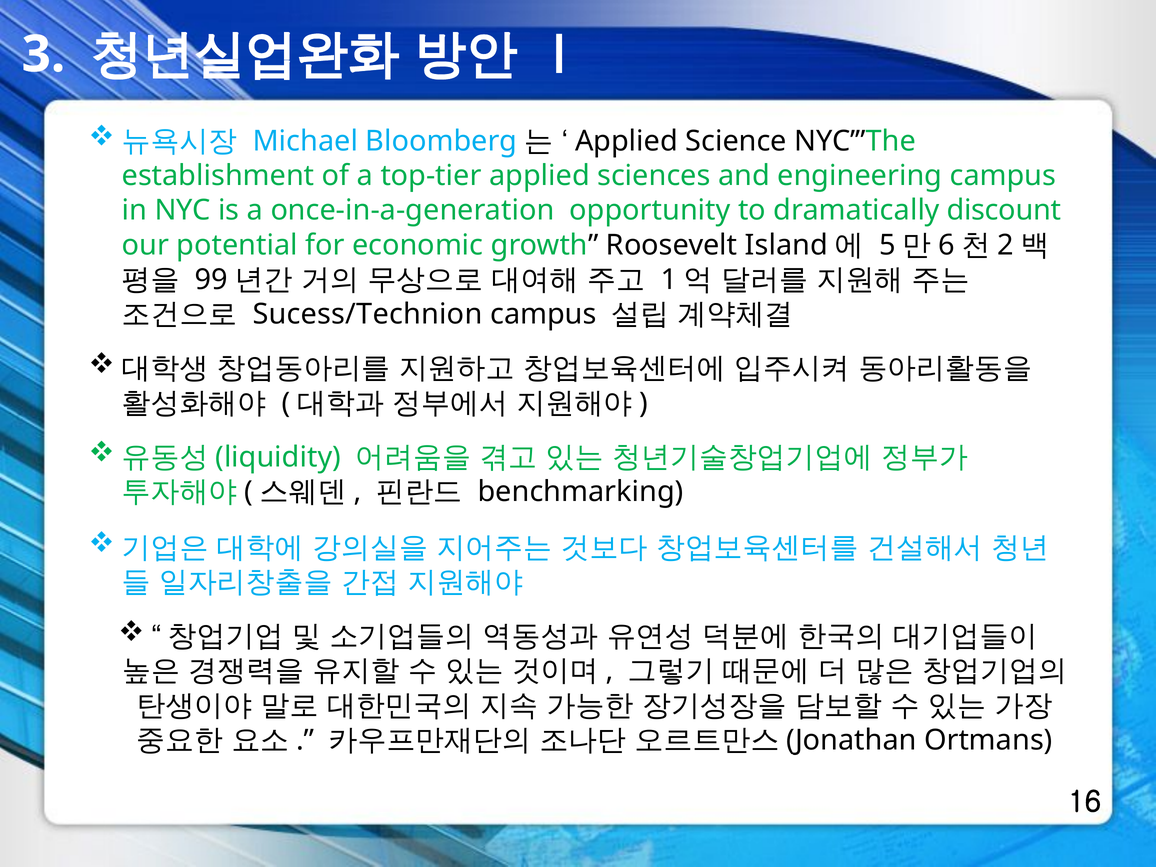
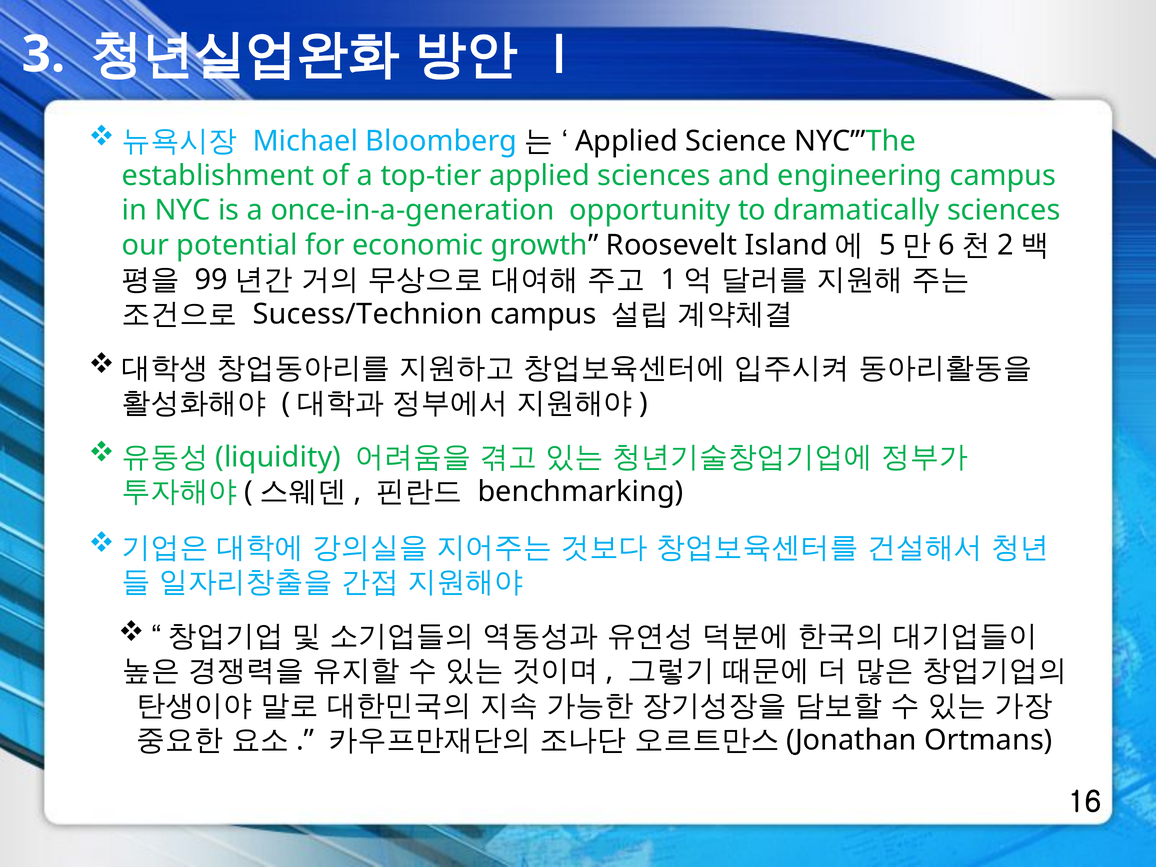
dramatically discount: discount -> sciences
